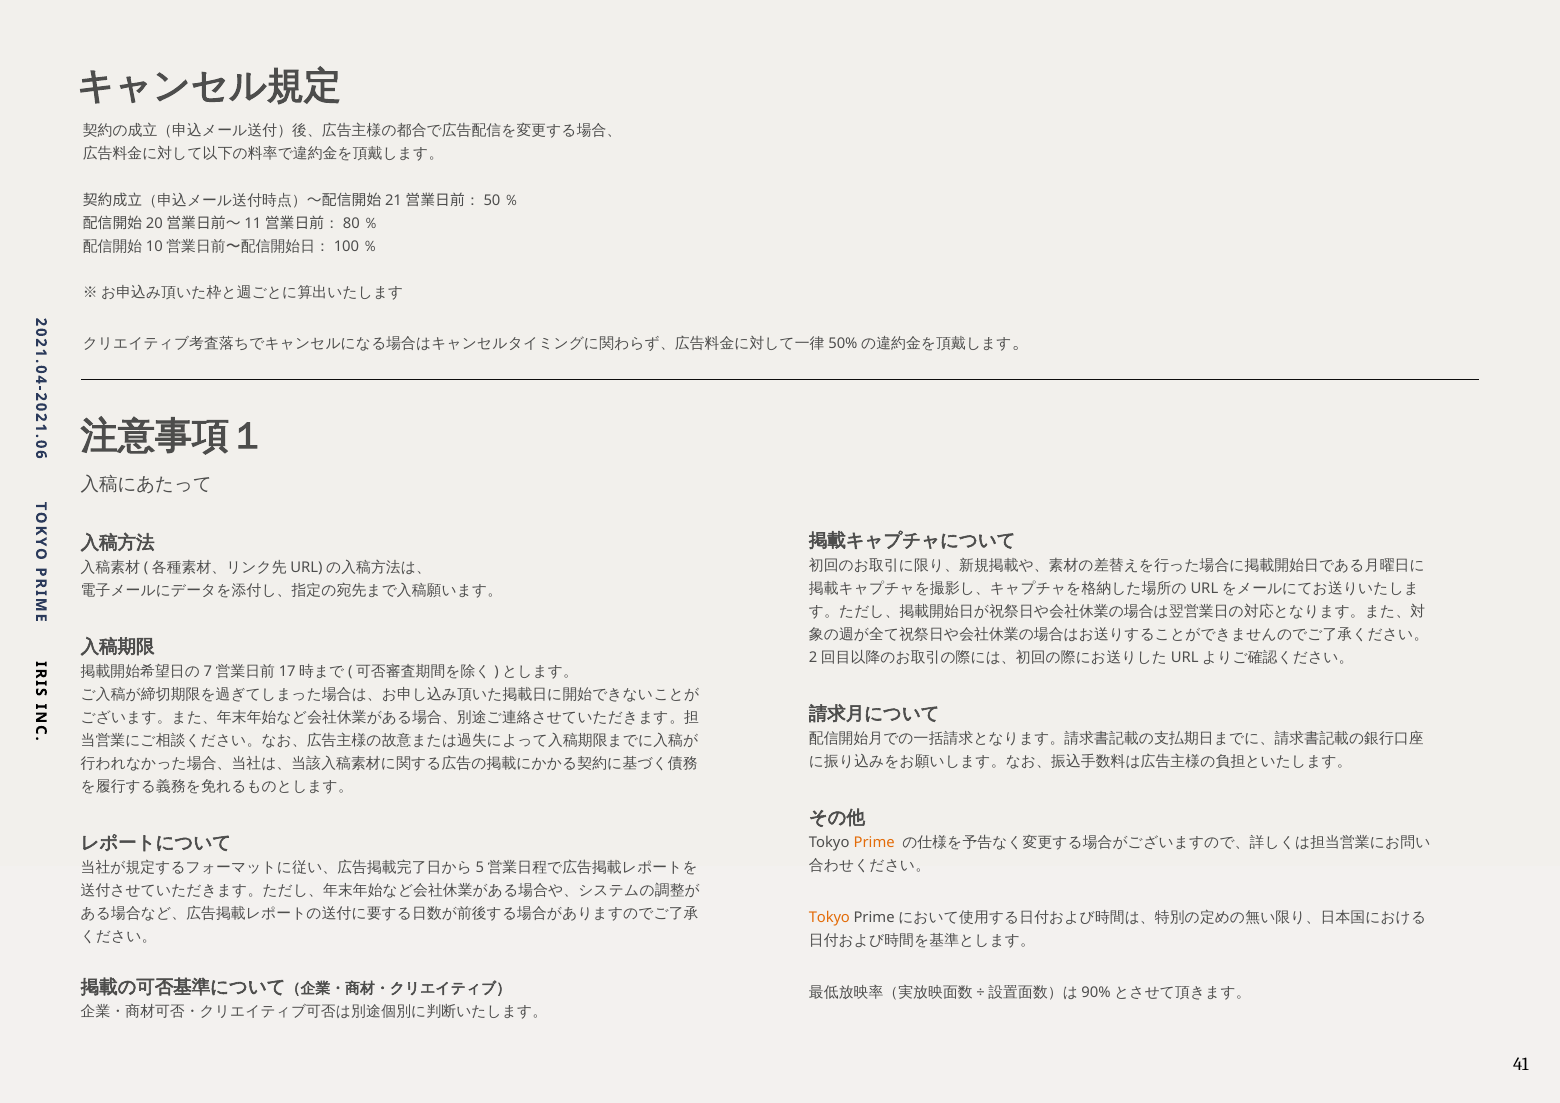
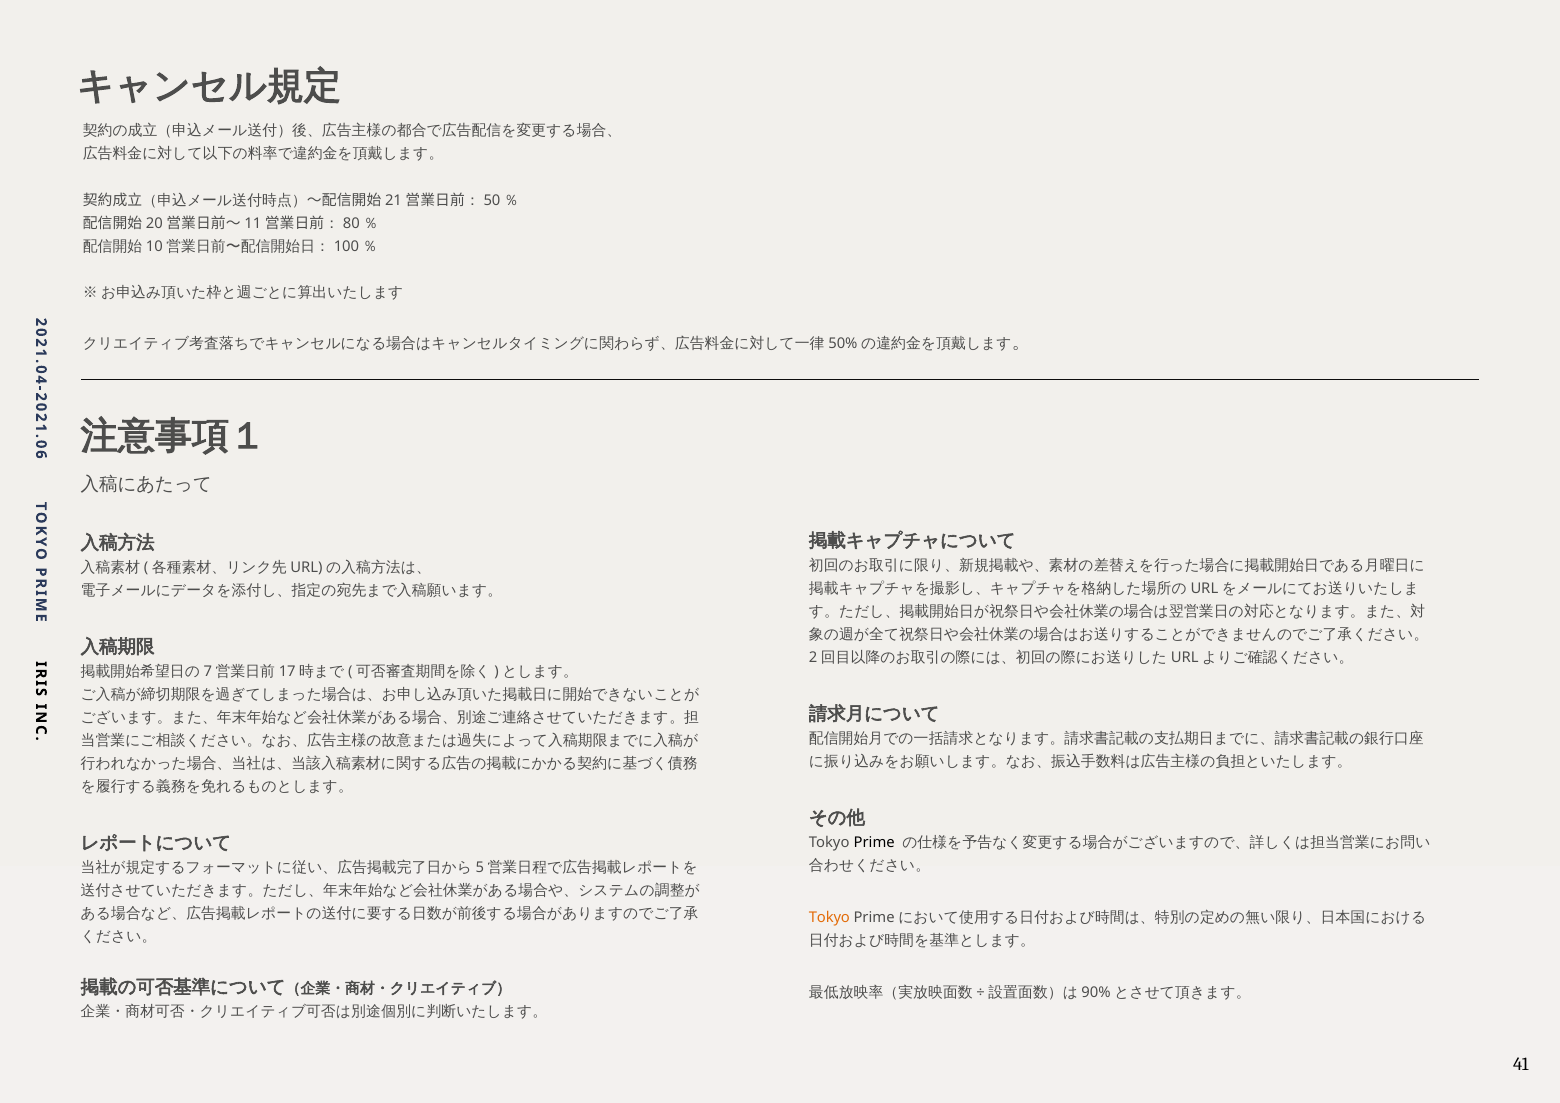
Prime colour: orange -> black
